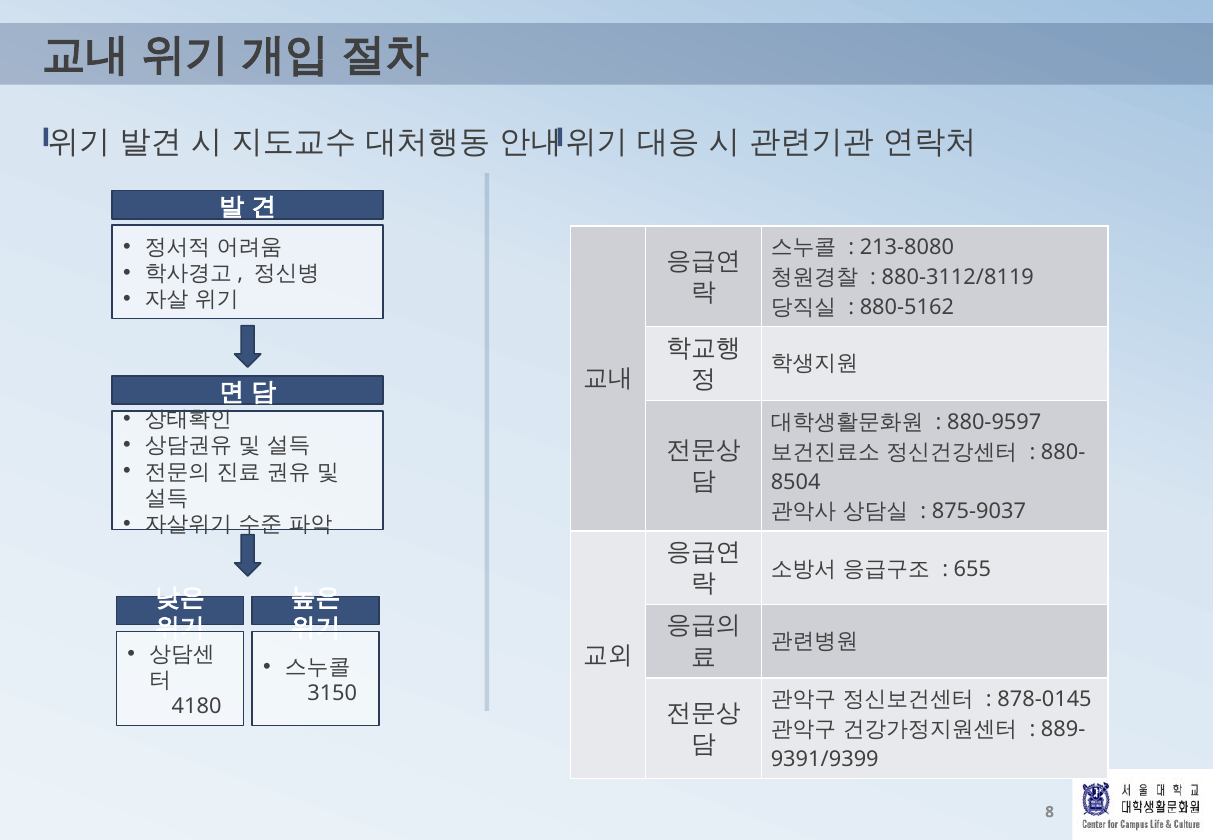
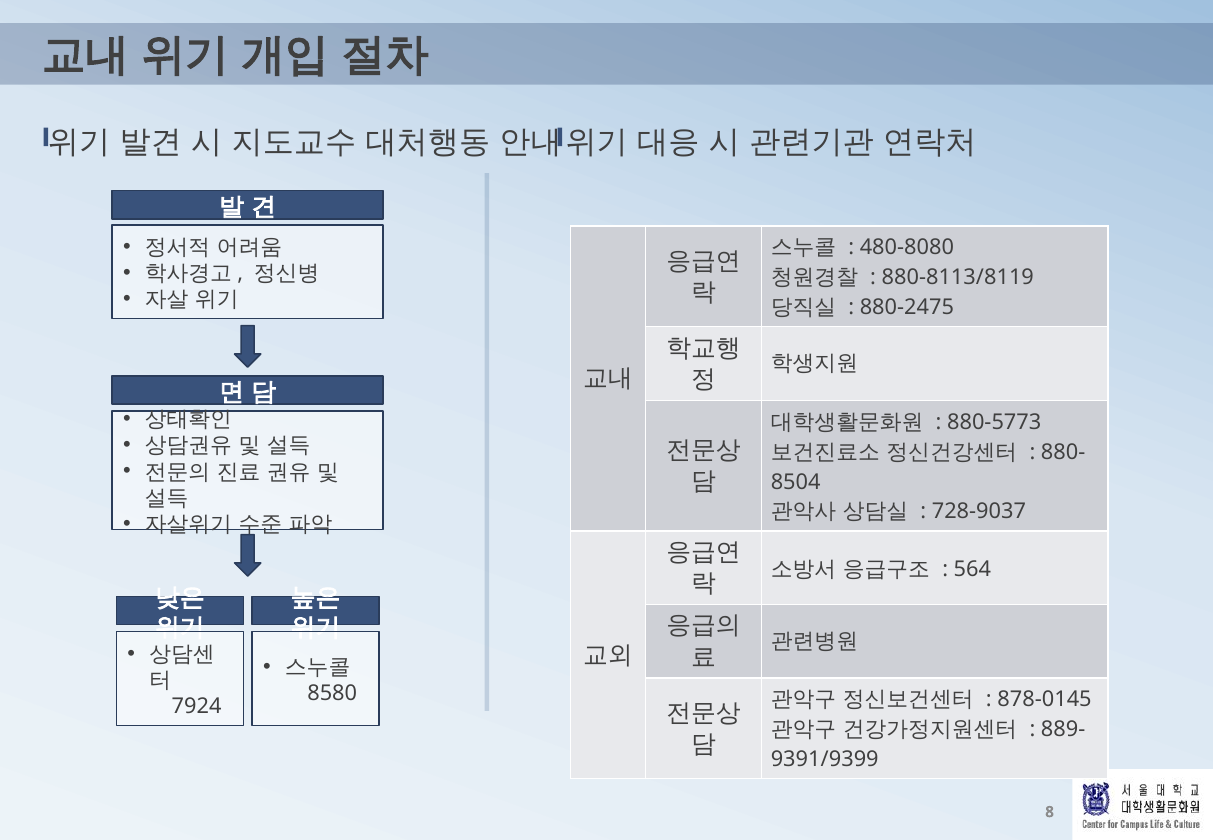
213-8080: 213-8080 -> 480-8080
880-3112/8119: 880-3112/8119 -> 880-8113/8119
880-5162: 880-5162 -> 880-2475
880-9597: 880-9597 -> 880-5773
875-9037: 875-9037 -> 728-9037
655: 655 -> 564
3150: 3150 -> 8580
4180: 4180 -> 7924
